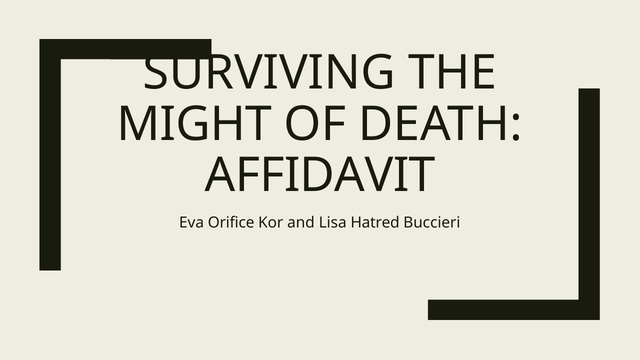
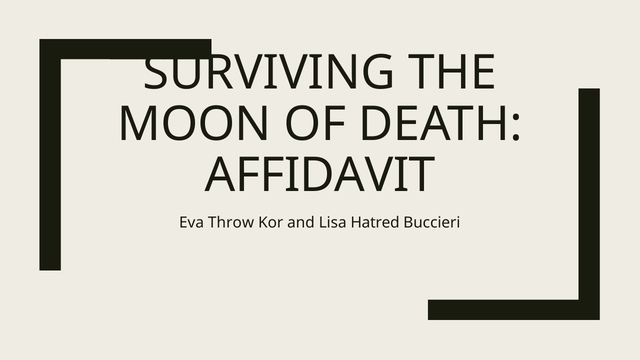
MIGHT: MIGHT -> MOON
Orifice: Orifice -> Throw
